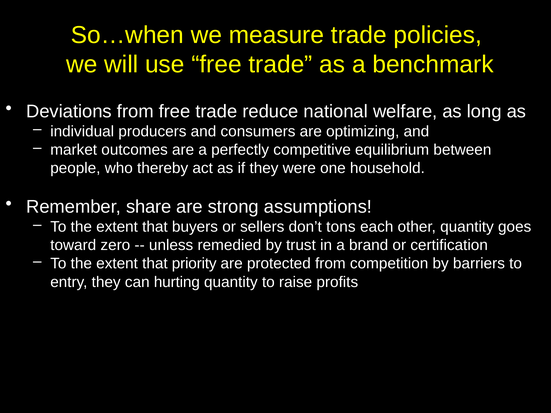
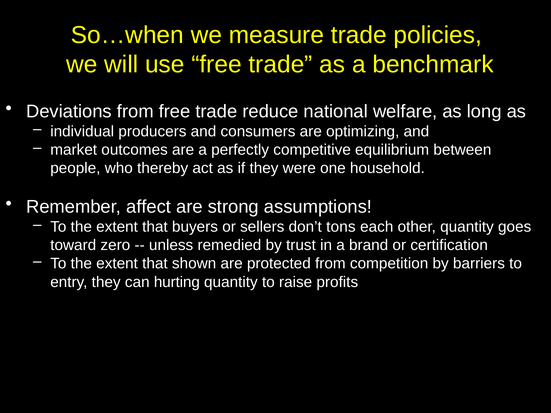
share: share -> affect
priority: priority -> shown
